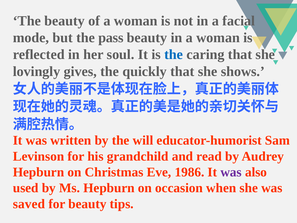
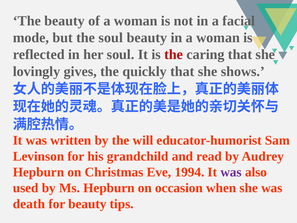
the pass: pass -> soul
the at (174, 54) colour: blue -> red
1986: 1986 -> 1994
saved: saved -> death
